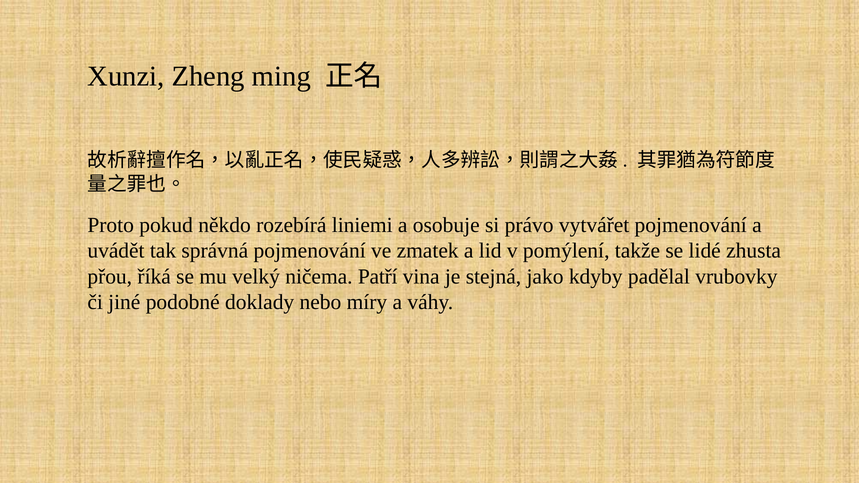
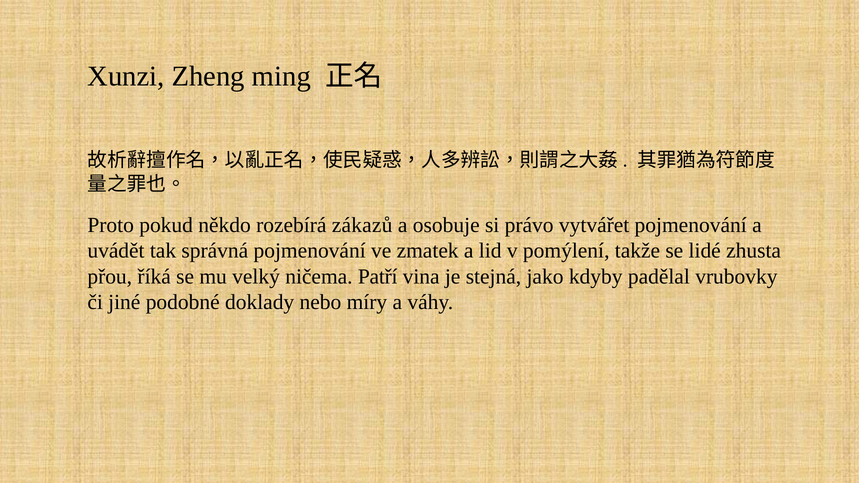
liniemi: liniemi -> zákazů
